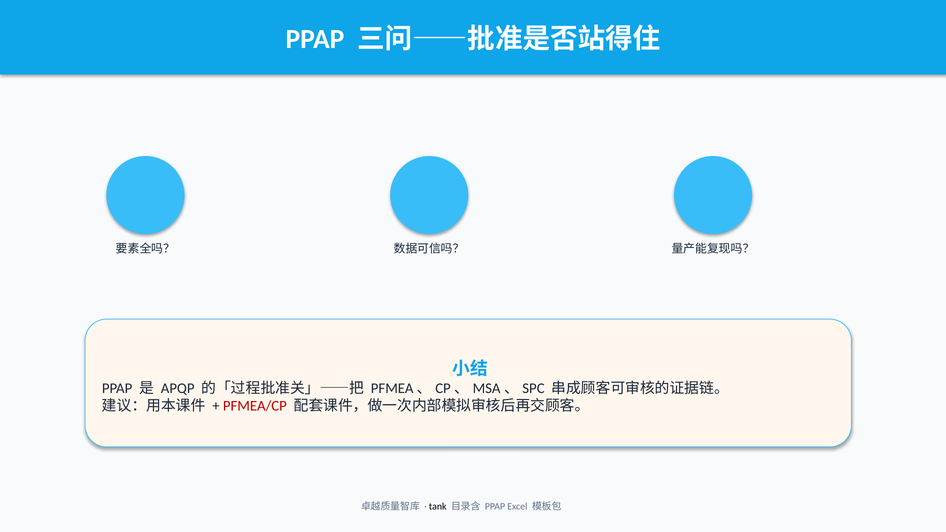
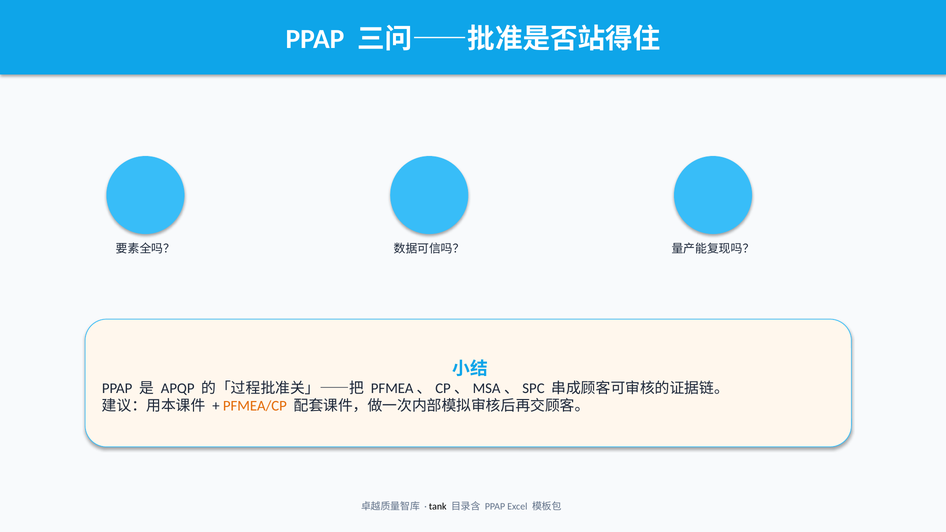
PFMEA/CP colour: red -> orange
